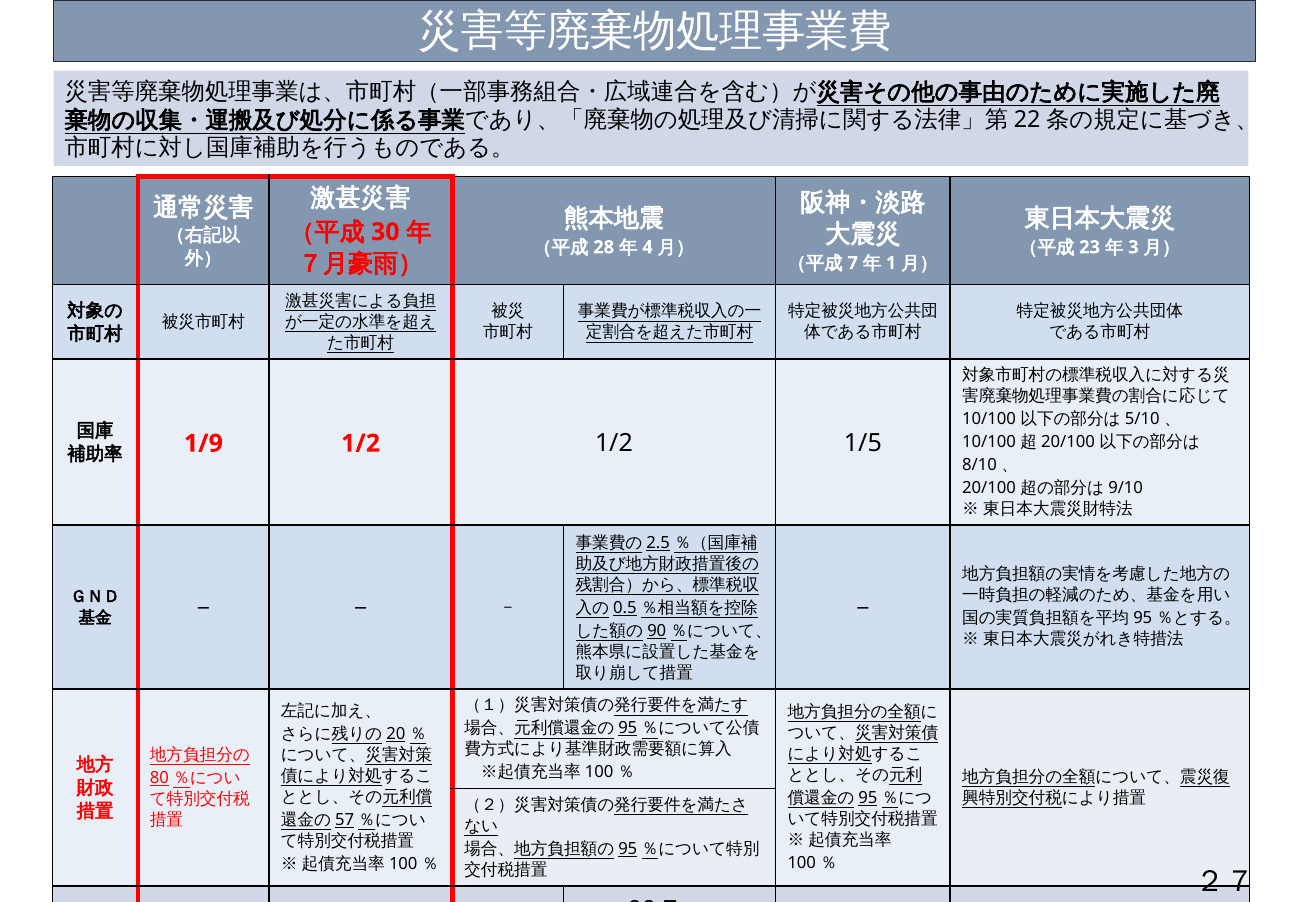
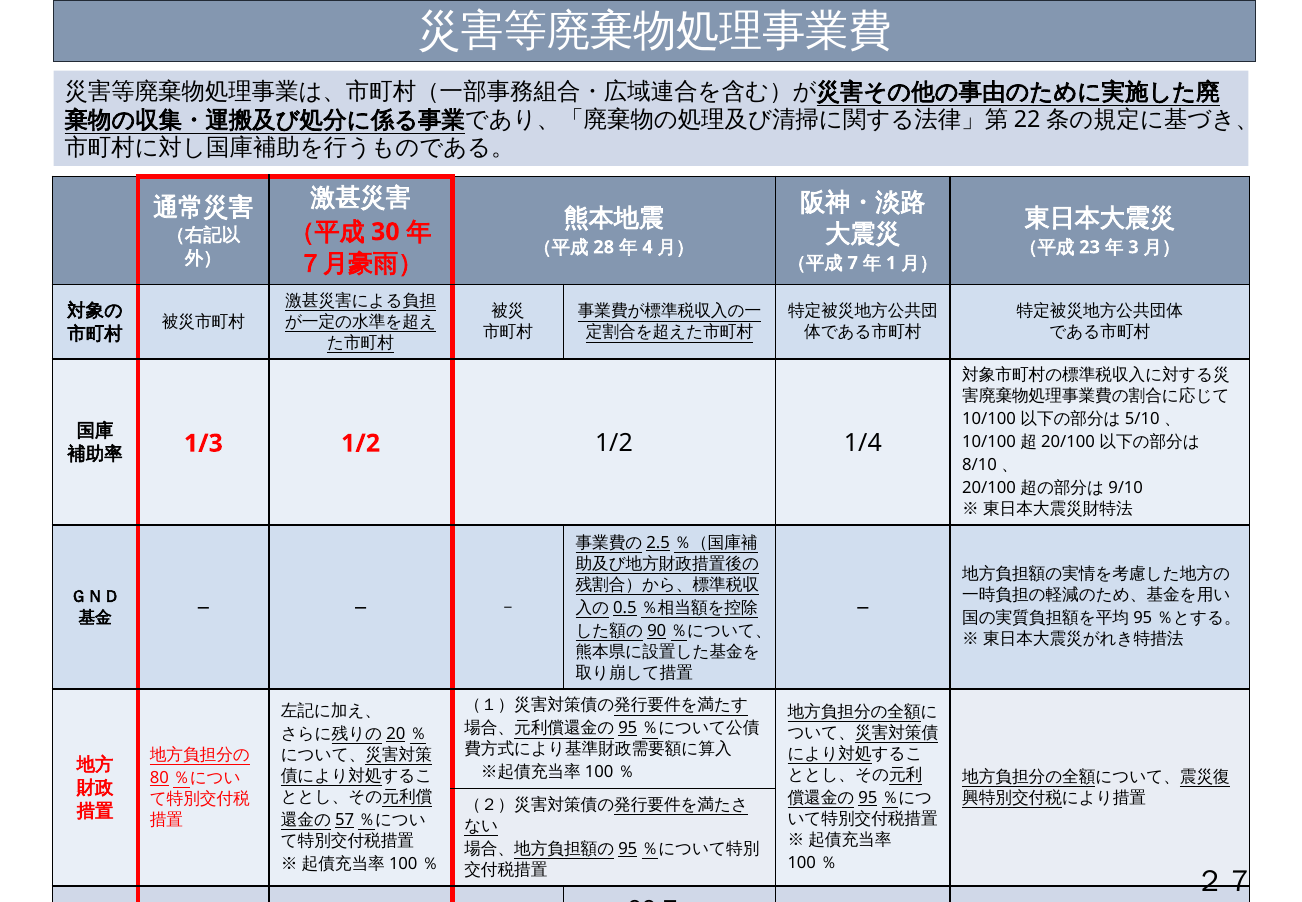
1/9: 1/9 -> 1/3
1/5: 1/5 -> 1/4
